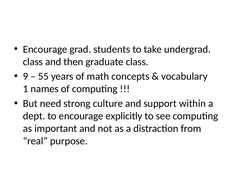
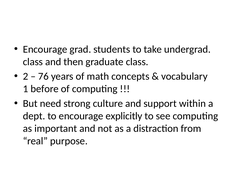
9: 9 -> 2
55: 55 -> 76
names: names -> before
